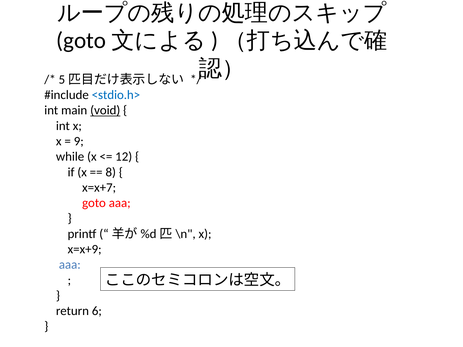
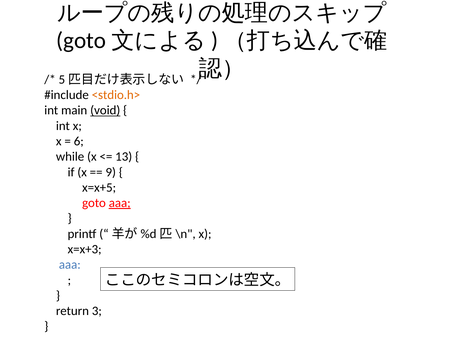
<stdio.h> colour: blue -> orange
9: 9 -> 6
12: 12 -> 13
8: 8 -> 9
x=x+7: x=x+7 -> x=x+5
aaa at (120, 203) underline: none -> present
x=x+9: x=x+9 -> x=x+3
6: 6 -> 3
